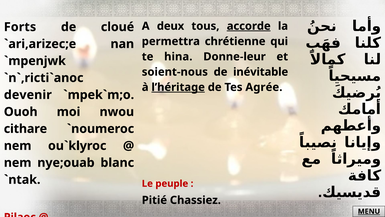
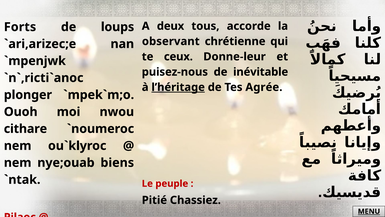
accorde underline: present -> none
cloué: cloué -> loups
permettra: permettra -> observant
hina: hina -> ceux
soient-nous: soient-nous -> puisez-nous
devenir: devenir -> plonger
blanc: blanc -> biens
